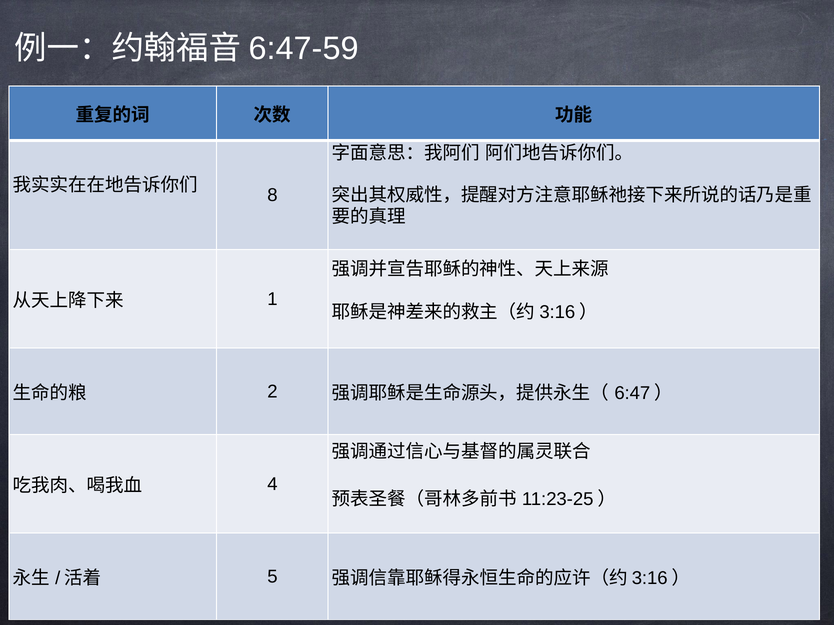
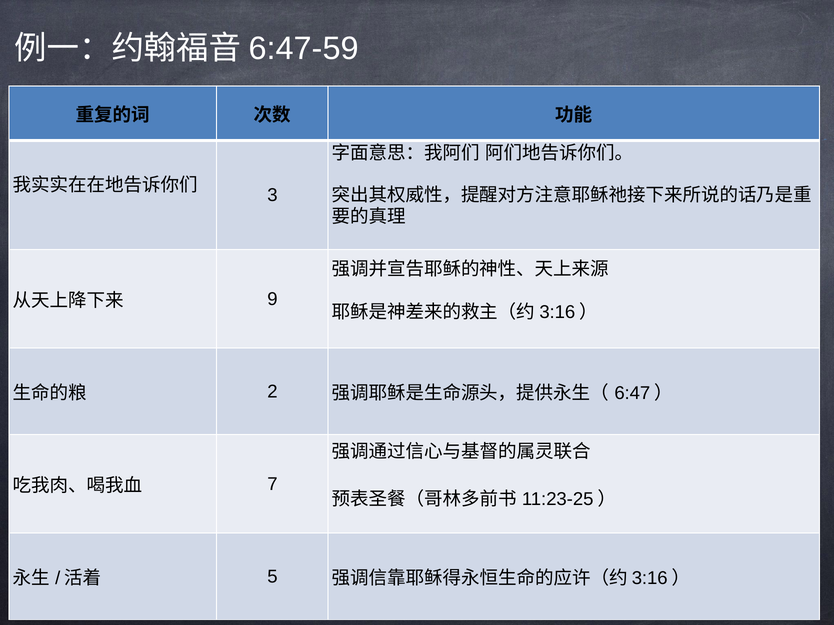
8: 8 -> 3
1: 1 -> 9
4: 4 -> 7
